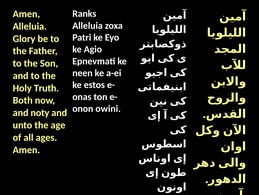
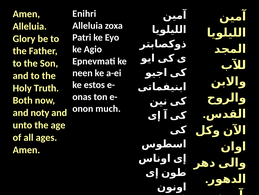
Ranks: Ranks -> Enihri
owini: owini -> much
